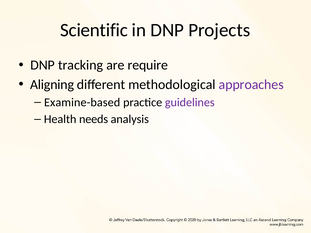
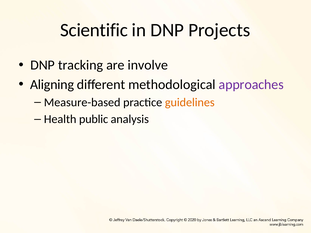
require: require -> involve
Examine-based: Examine-based -> Measure-based
guidelines colour: purple -> orange
needs: needs -> public
